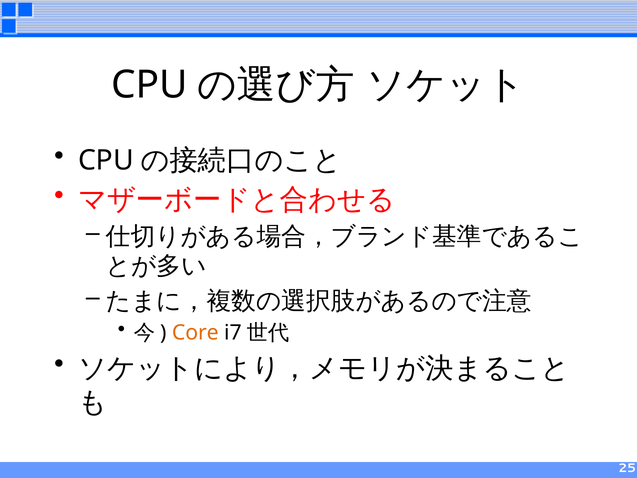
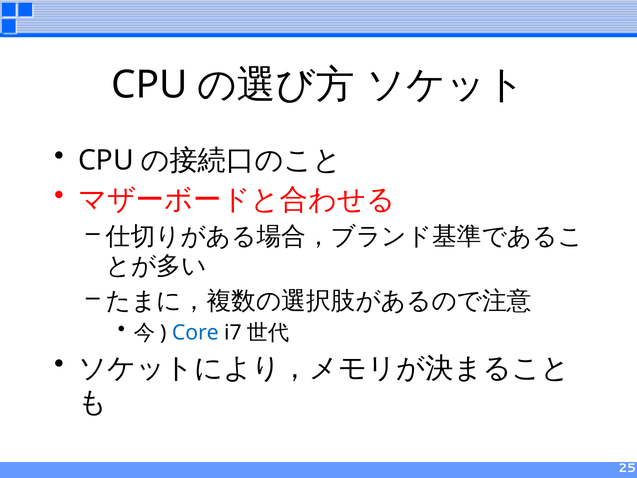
Core colour: orange -> blue
